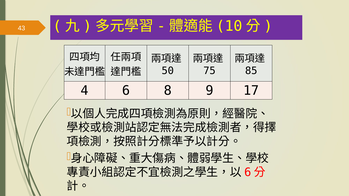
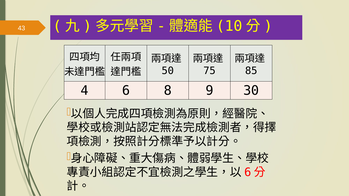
17: 17 -> 30
